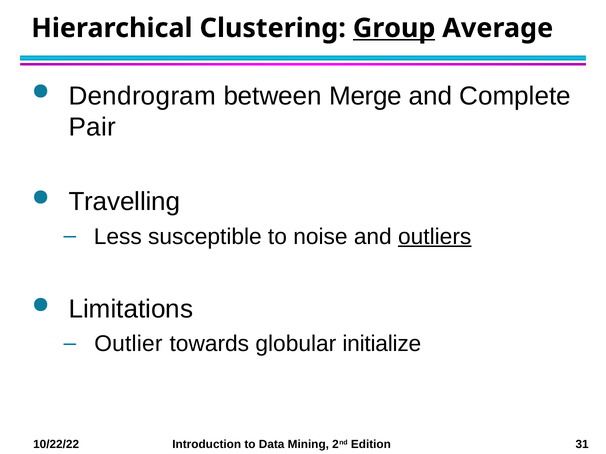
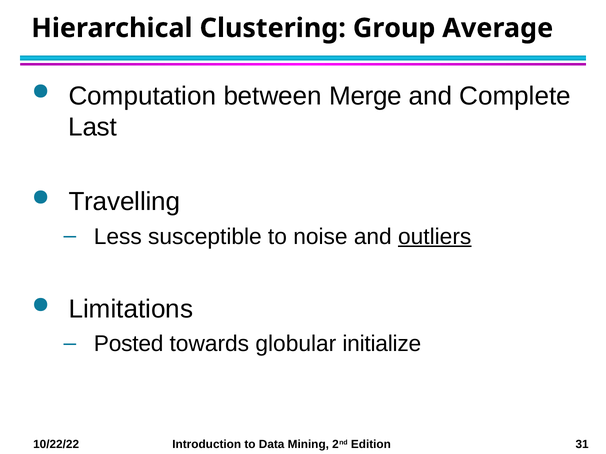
Group underline: present -> none
Dendrogram: Dendrogram -> Computation
Pair: Pair -> Last
Outlier: Outlier -> Posted
